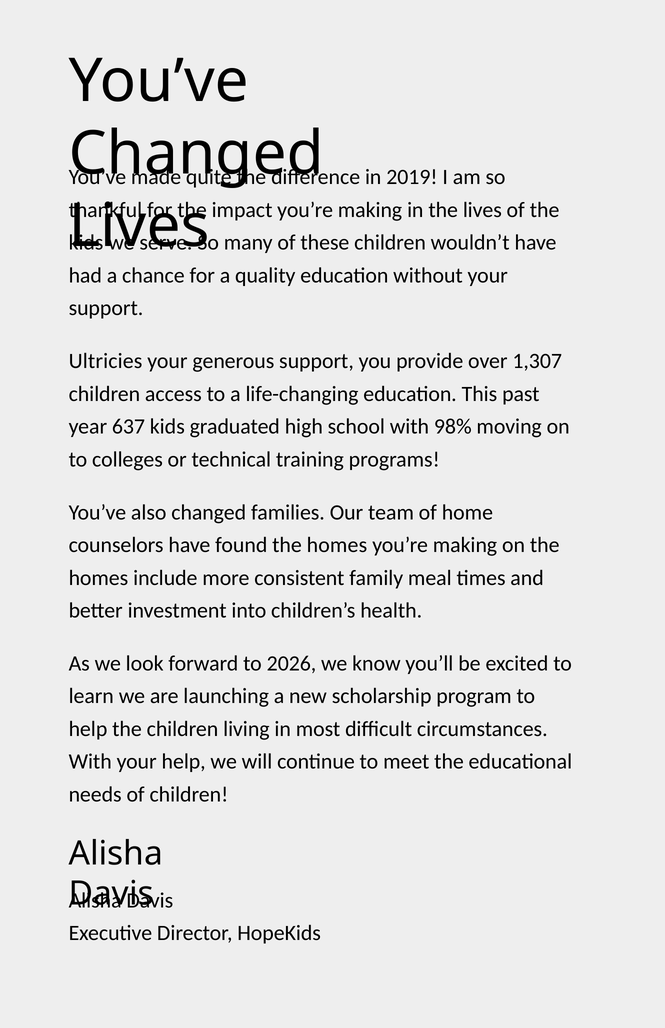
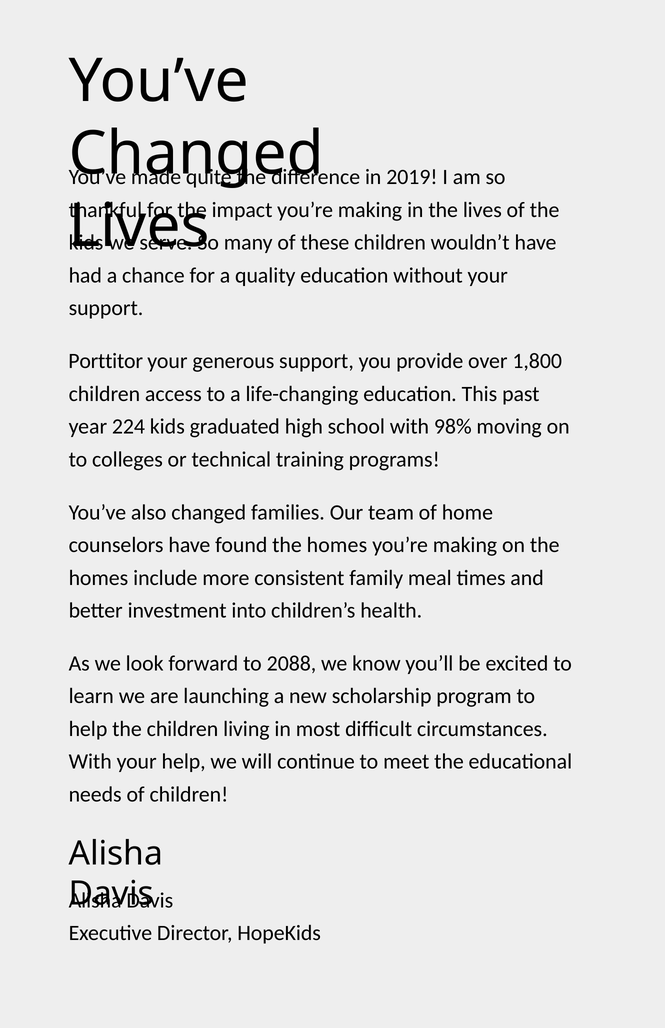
Ultricies: Ultricies -> Porttitor
1,307: 1,307 -> 1,800
637: 637 -> 224
2026: 2026 -> 2088
